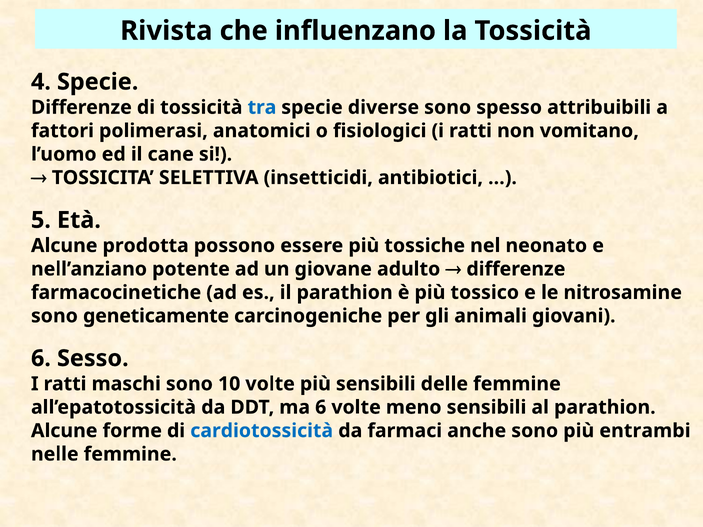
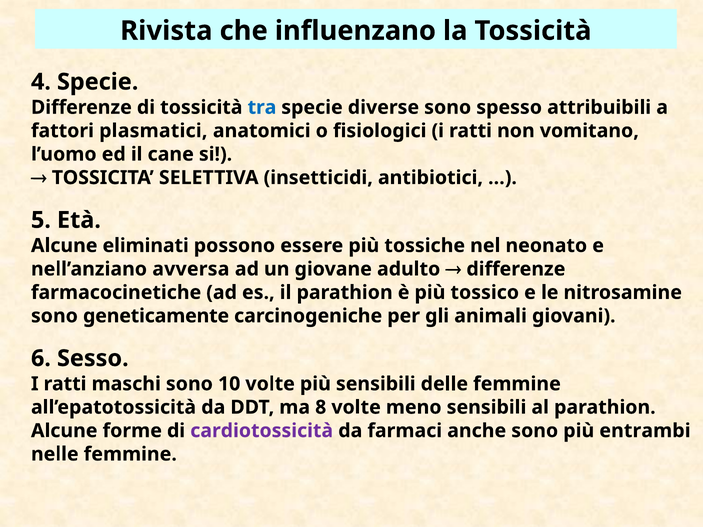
polimerasi: polimerasi -> plasmatici
prodotta: prodotta -> eliminati
potente: potente -> avversa
ma 6: 6 -> 8
cardiotossicità colour: blue -> purple
